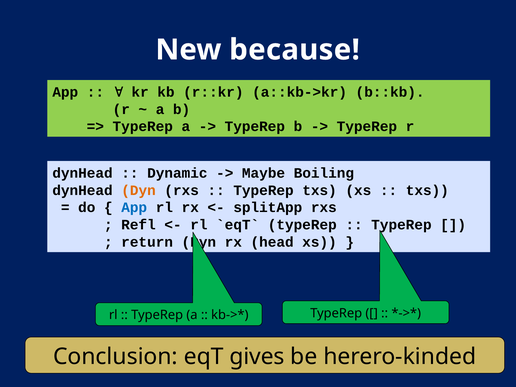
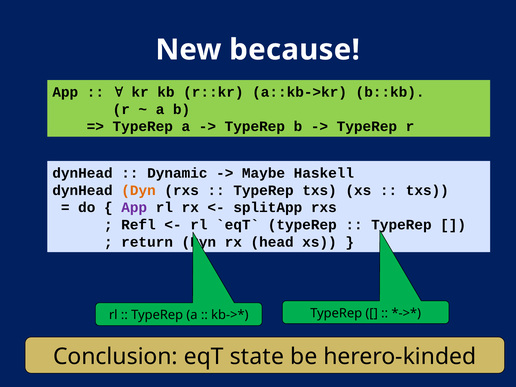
Boiling: Boiling -> Haskell
App at (134, 208) colour: blue -> purple
gives: gives -> state
